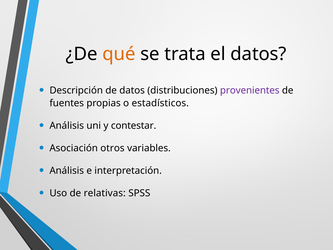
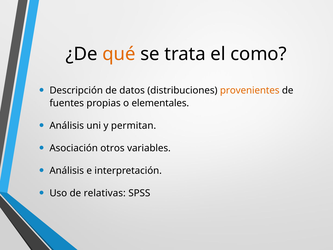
el datos: datos -> como
provenientes colour: purple -> orange
estadísticos: estadísticos -> elementales
contestar: contestar -> permitan
